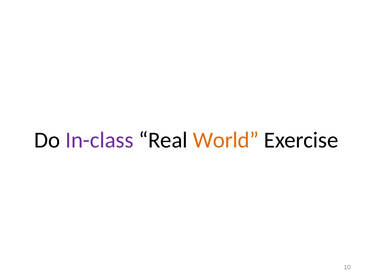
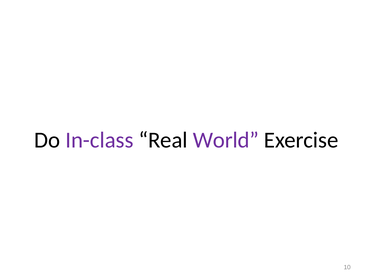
World colour: orange -> purple
